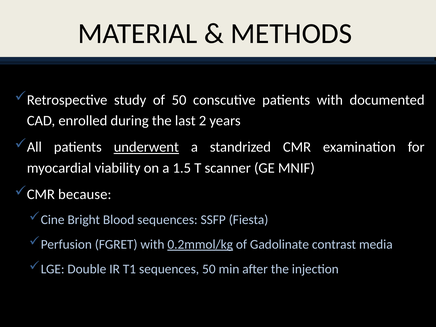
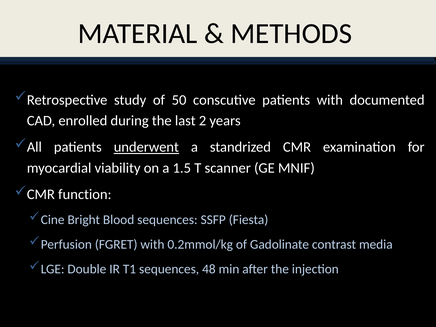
because: because -> function
0.2mmol/kg underline: present -> none
sequences 50: 50 -> 48
